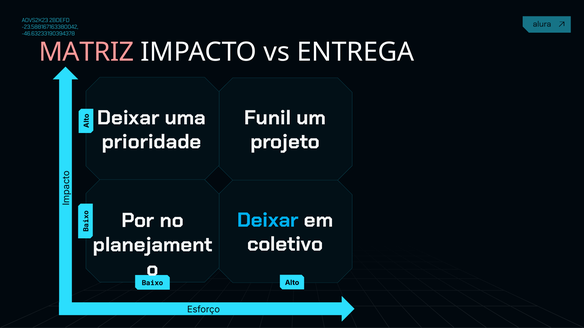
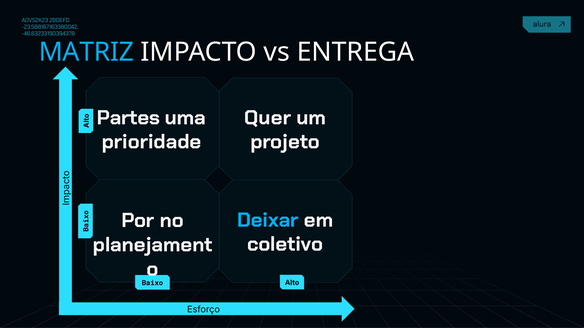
MATRIZ colour: pink -> light blue
Deixar at (128, 118): Deixar -> Partes
Funil: Funil -> Quer
